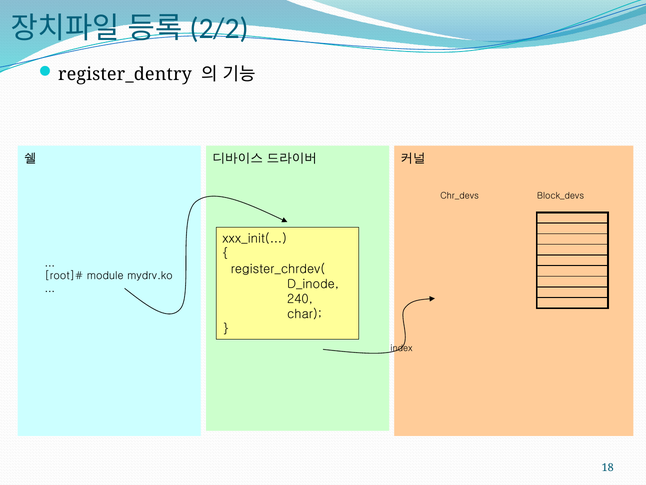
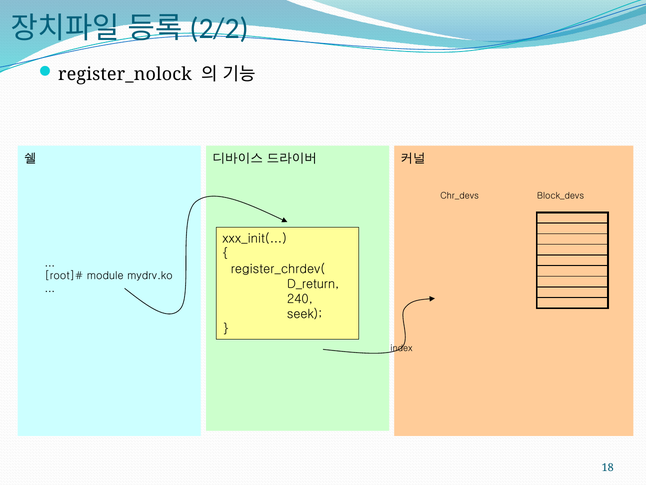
register_dentry: register_dentry -> register_nolock
D_inode: D_inode -> D_return
char: char -> seek
